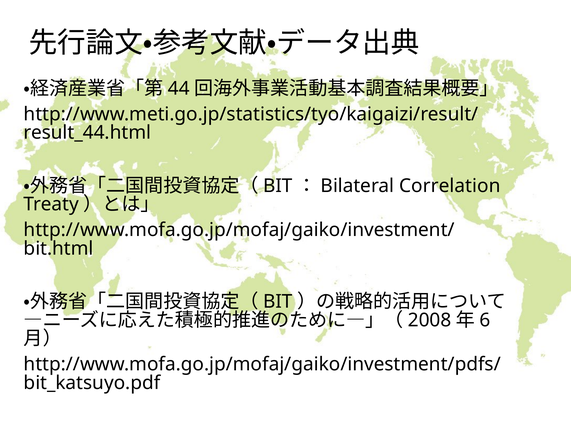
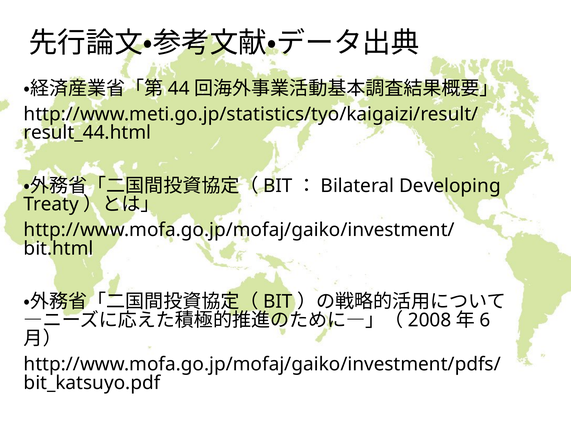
Correlation: Correlation -> Developing
